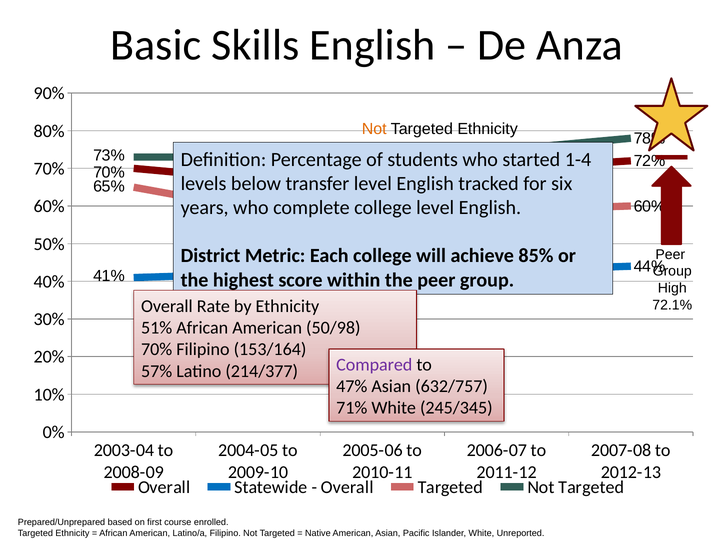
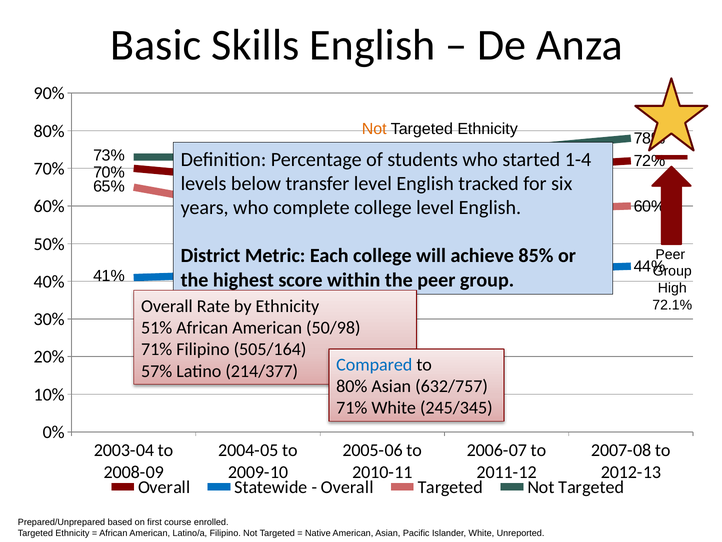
70% at (157, 349): 70% -> 71%
153/164: 153/164 -> 505/164
Compared colour: purple -> blue
47% at (352, 386): 47% -> 80%
